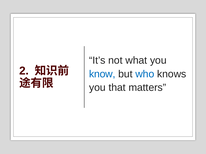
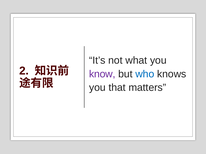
know colour: blue -> purple
